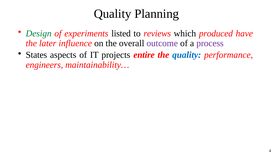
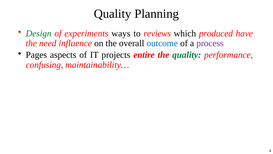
listed: listed -> ways
later: later -> need
outcome colour: purple -> blue
States: States -> Pages
quality at (187, 55) colour: blue -> green
engineers: engineers -> confusing
